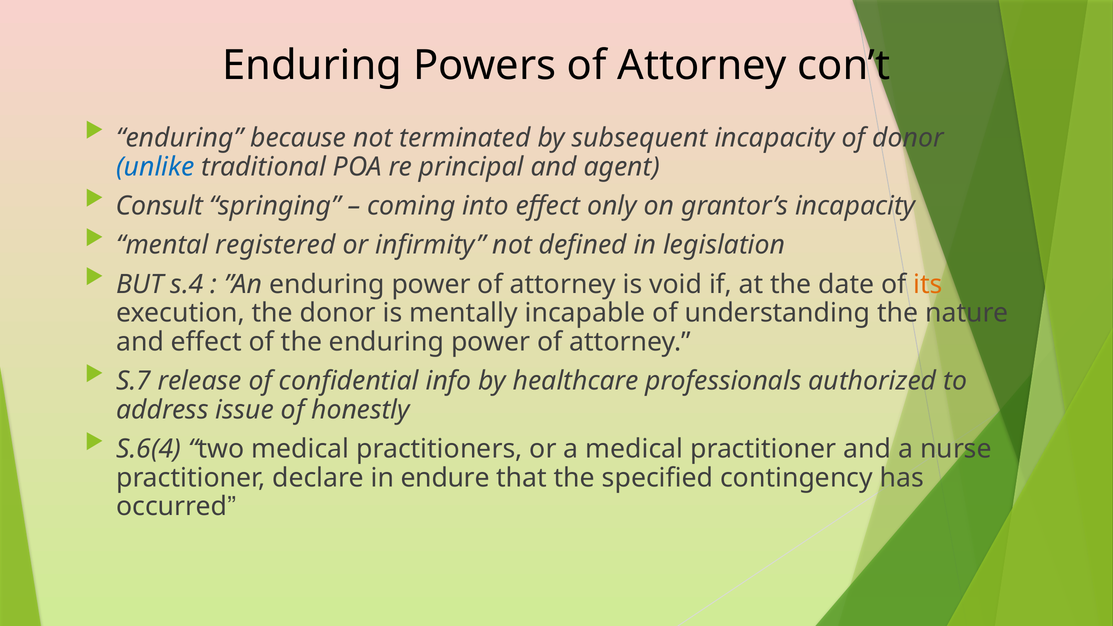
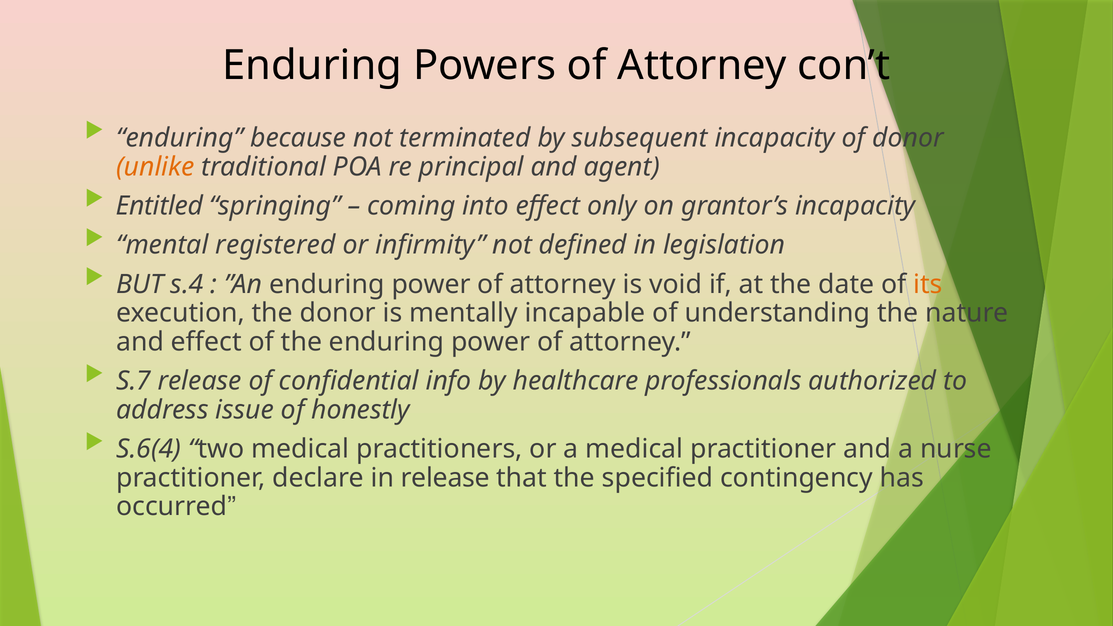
unlike colour: blue -> orange
Consult: Consult -> Entitled
in endure: endure -> release
